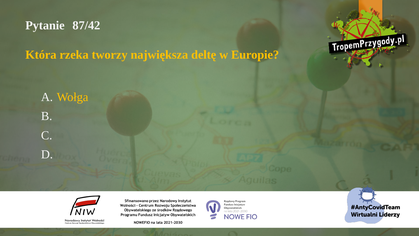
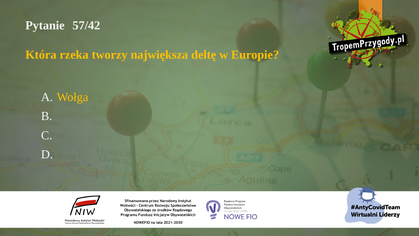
87/42: 87/42 -> 57/42
